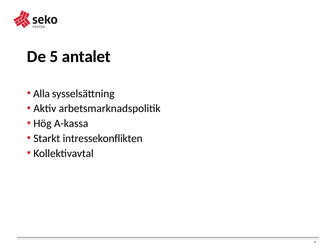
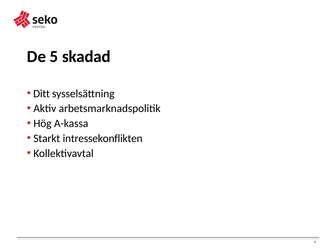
antalet: antalet -> skadad
Alla: Alla -> Ditt
